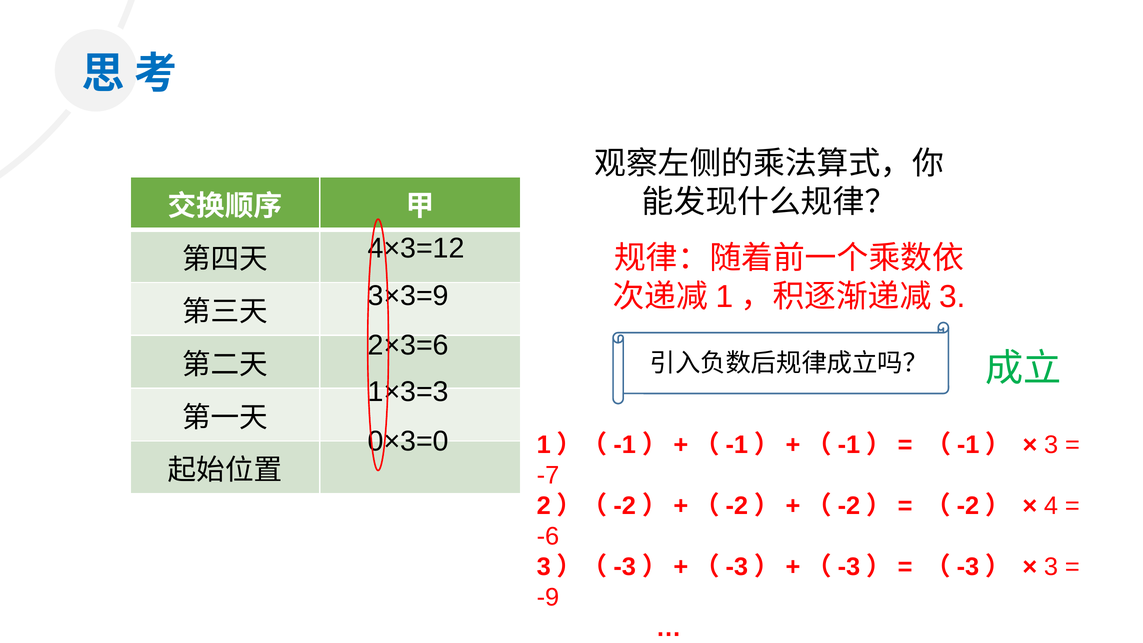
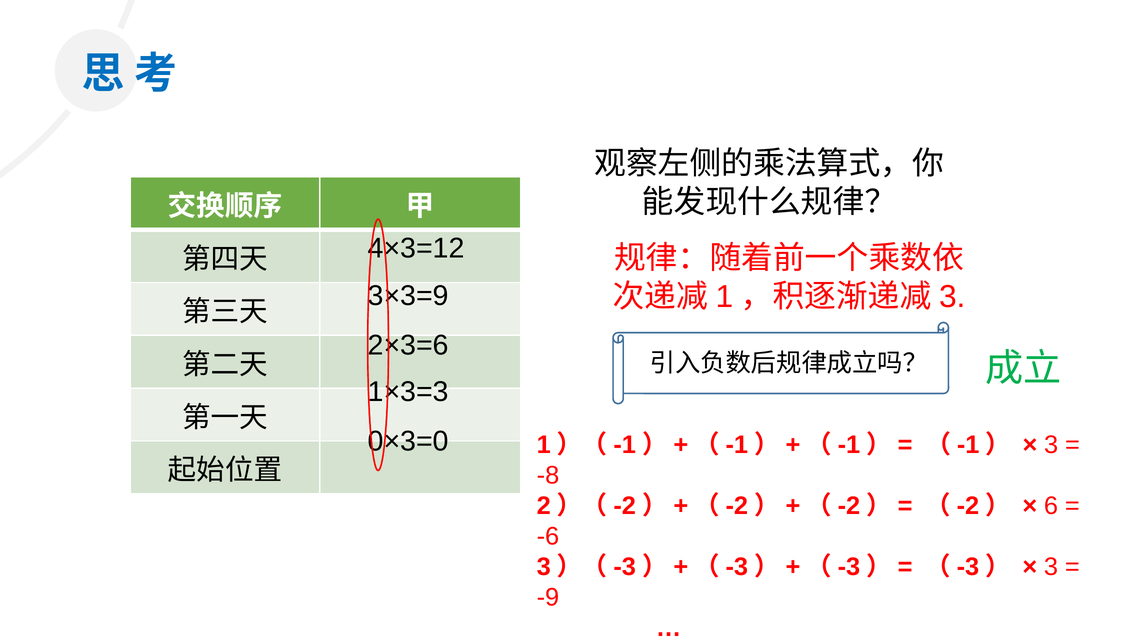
-7: -7 -> -8
4: 4 -> 6
